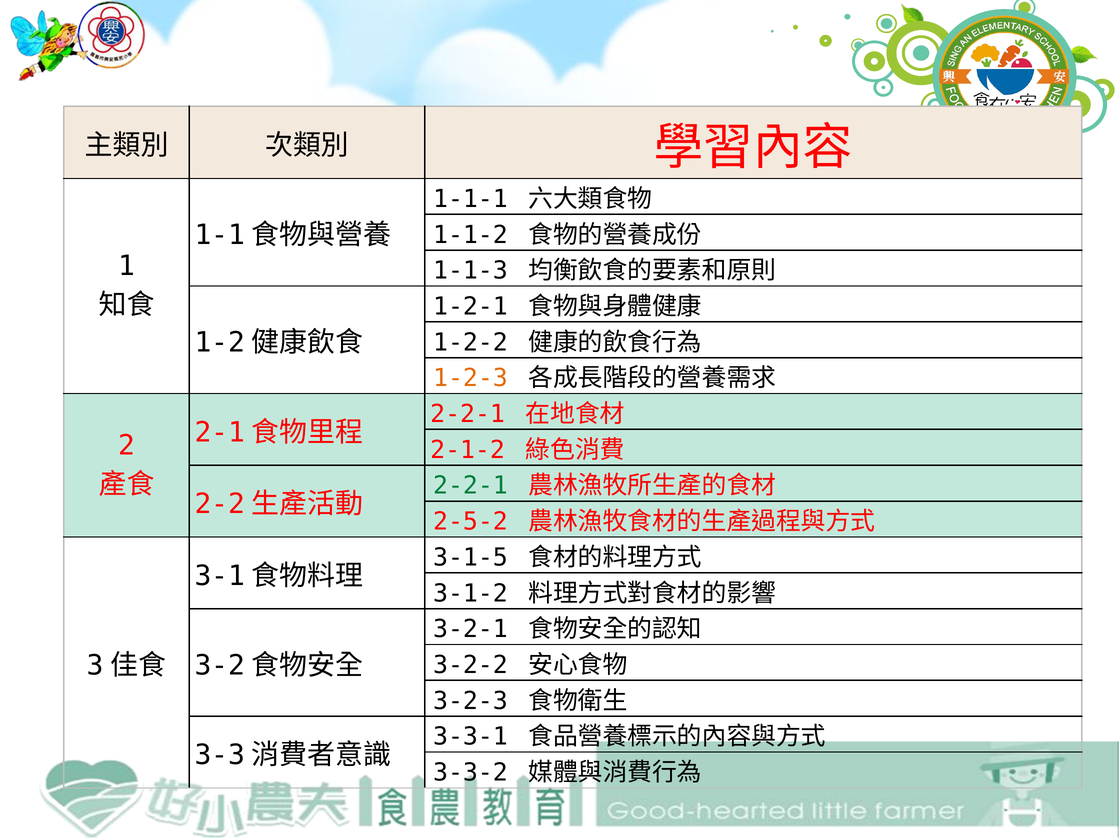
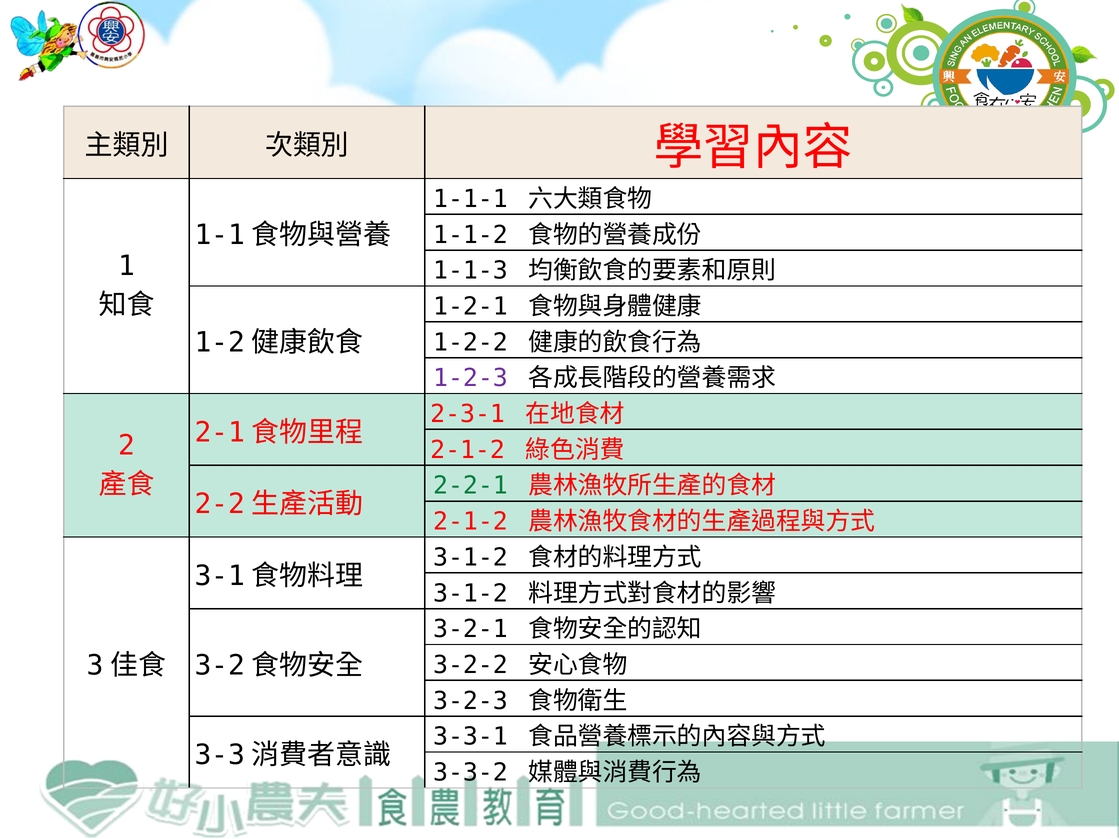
1-2-3 colour: orange -> purple
2-2-1 at (468, 414): 2-2-1 -> 2-3-1
2-5-2 at (470, 522): 2-5-2 -> 2-1-2
3-1-5 at (470, 558): 3-1-5 -> 3-1-2
